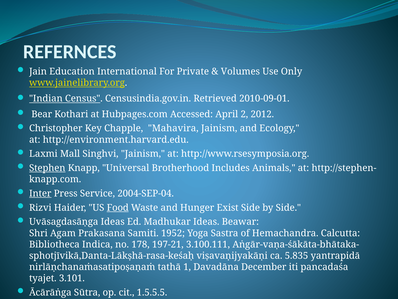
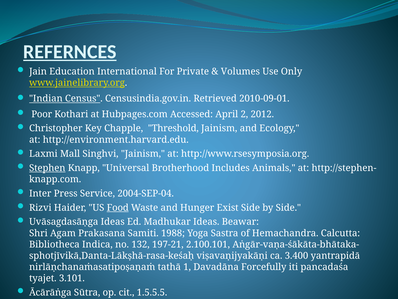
REFERNCES underline: none -> present
Bear: Bear -> Poor
Mahavira: Mahavira -> Threshold
Inter underline: present -> none
1952: 1952 -> 1988
178: 178 -> 132
3.100.111: 3.100.111 -> 2.100.101
5.835: 5.835 -> 3.400
December: December -> Forcefully
